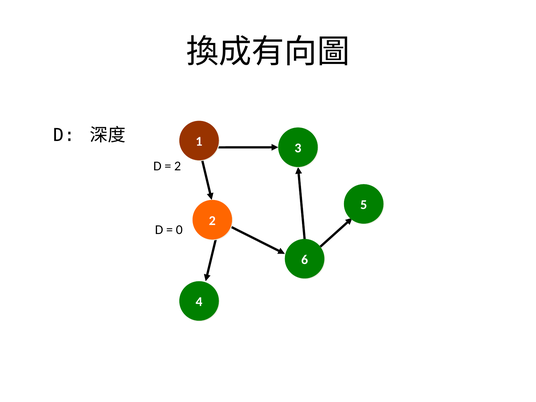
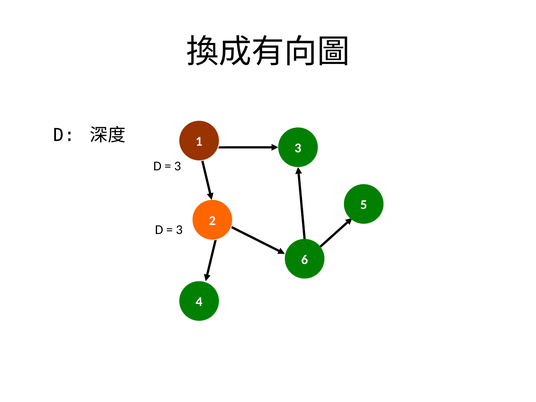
2 at (178, 166): 2 -> 3
0 at (179, 230): 0 -> 3
